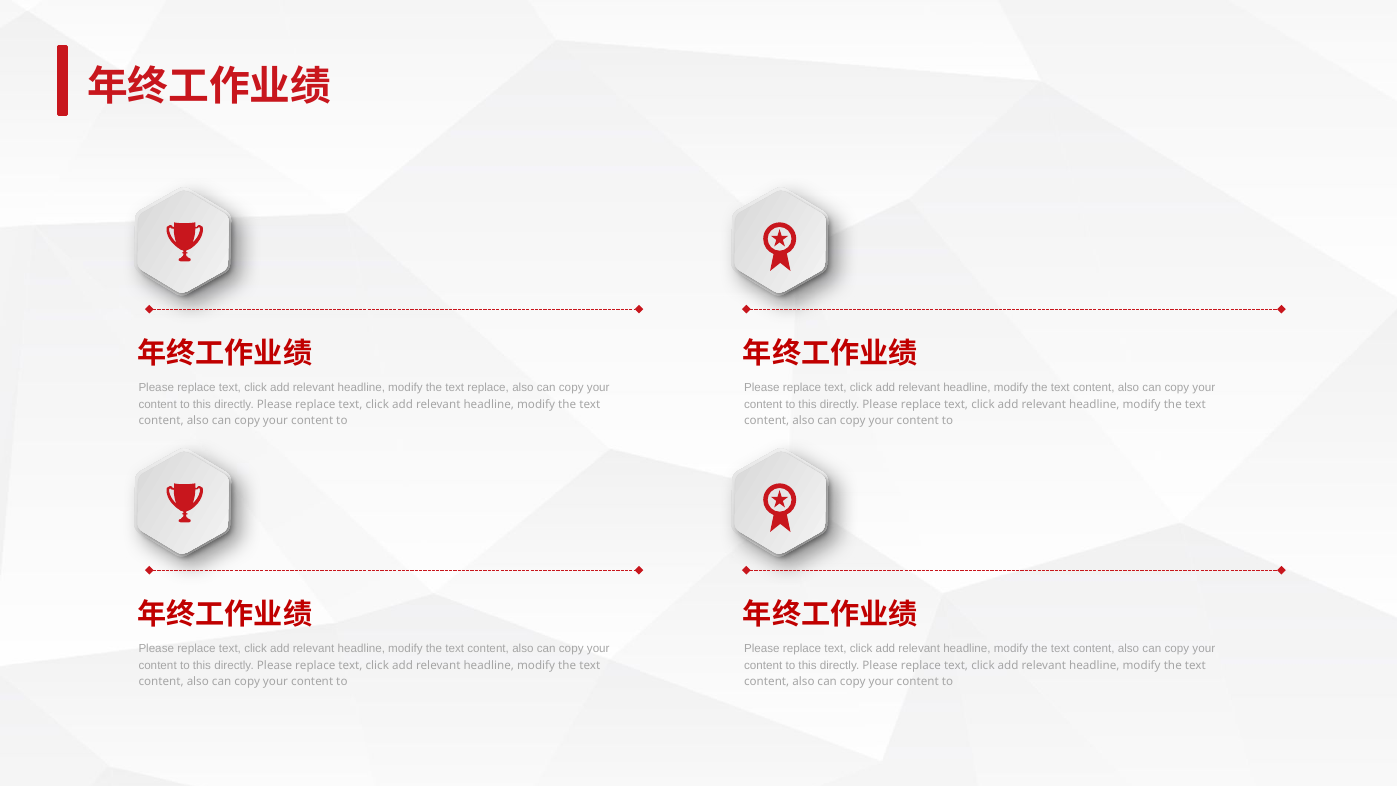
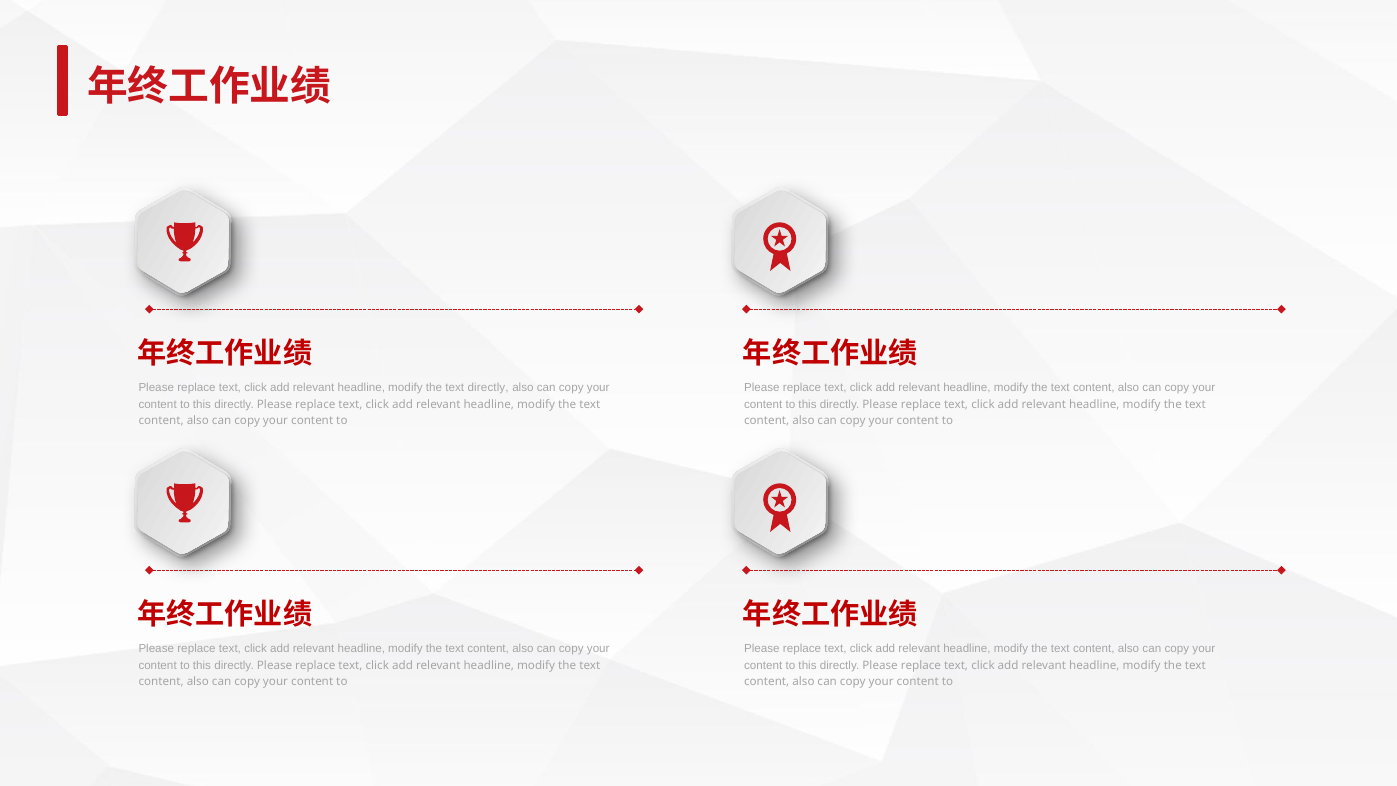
text replace: replace -> directly
